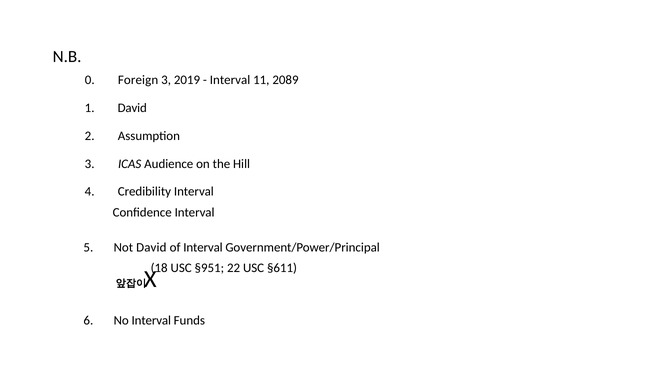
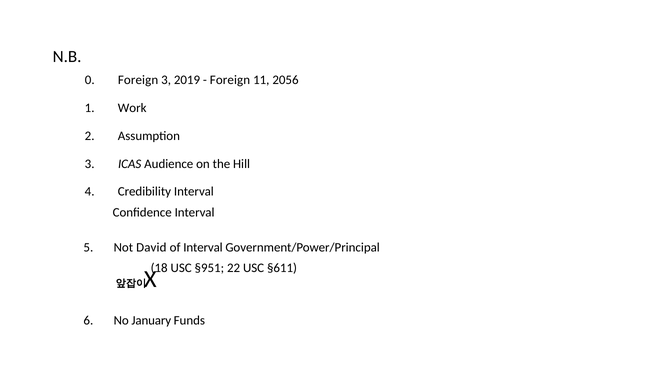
Interval at (230, 80): Interval -> Foreign
2089: 2089 -> 2056
1 David: David -> Work
No Interval: Interval -> January
